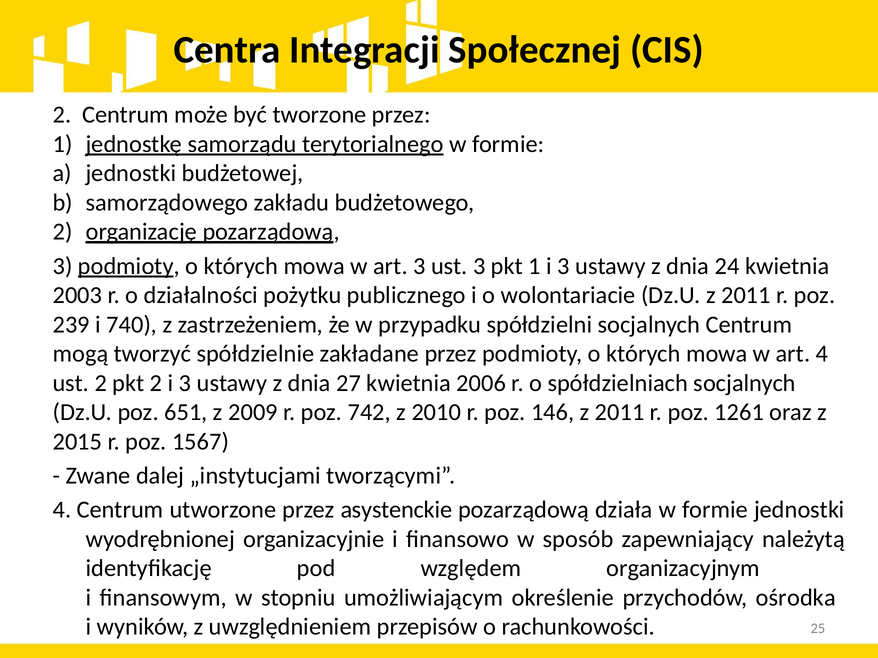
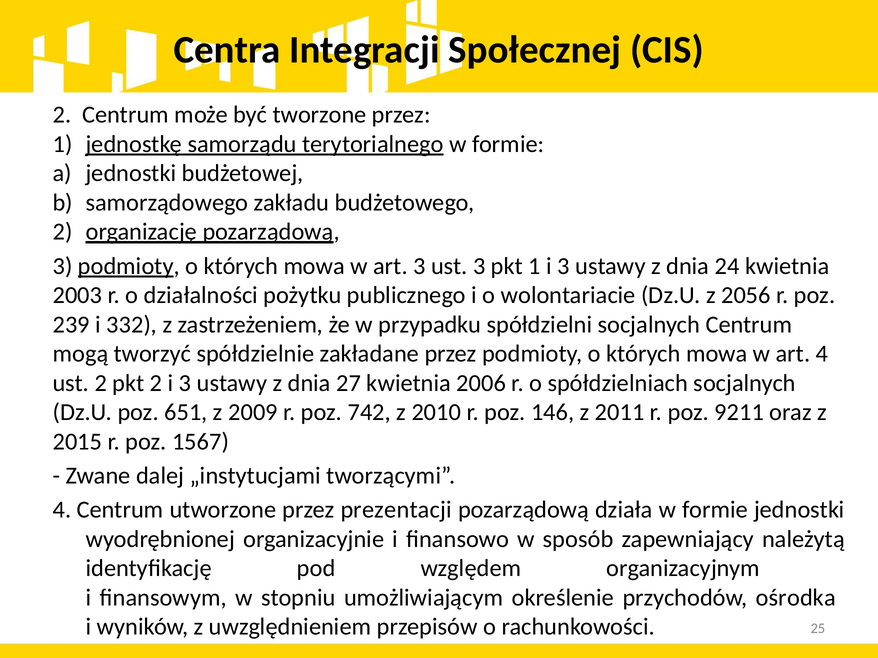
Dz.U z 2011: 2011 -> 2056
740: 740 -> 332
1261: 1261 -> 9211
asystenckie: asystenckie -> prezentacji
